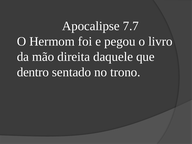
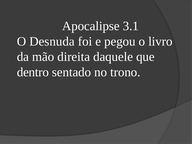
7.7: 7.7 -> 3.1
Hermom: Hermom -> Desnuda
